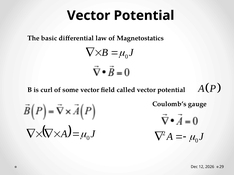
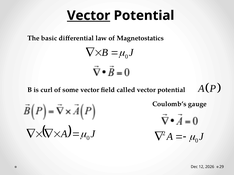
Vector at (89, 16) underline: none -> present
